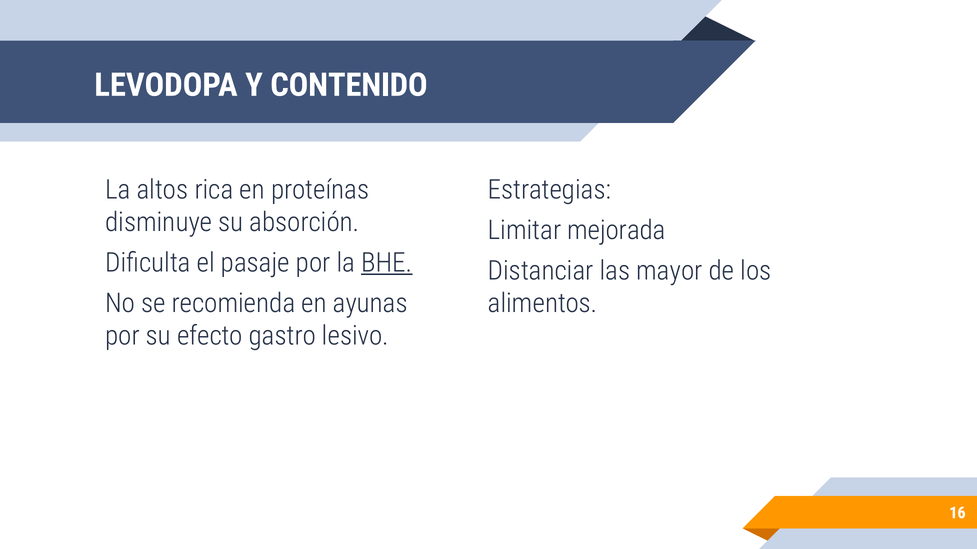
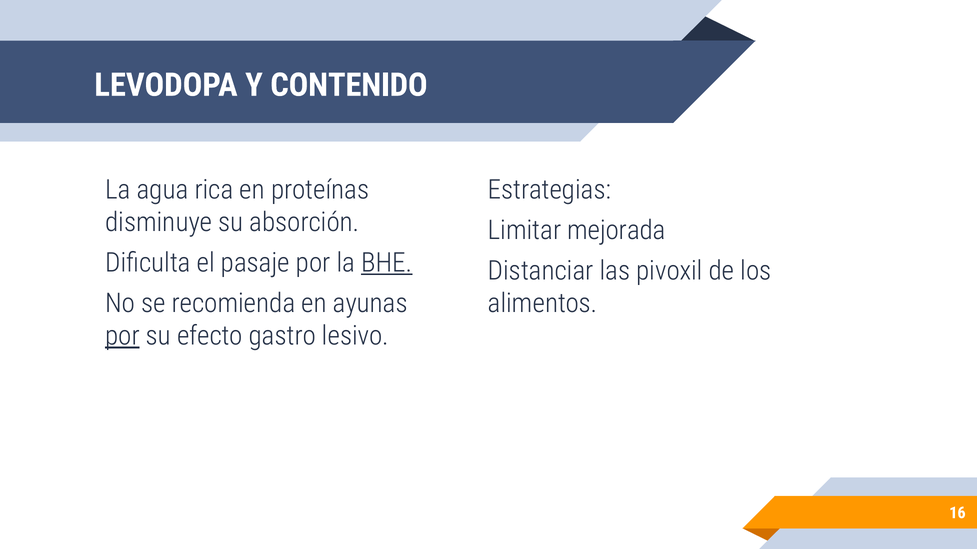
altos: altos -> agua
mayor: mayor -> pivoxil
por at (122, 336) underline: none -> present
